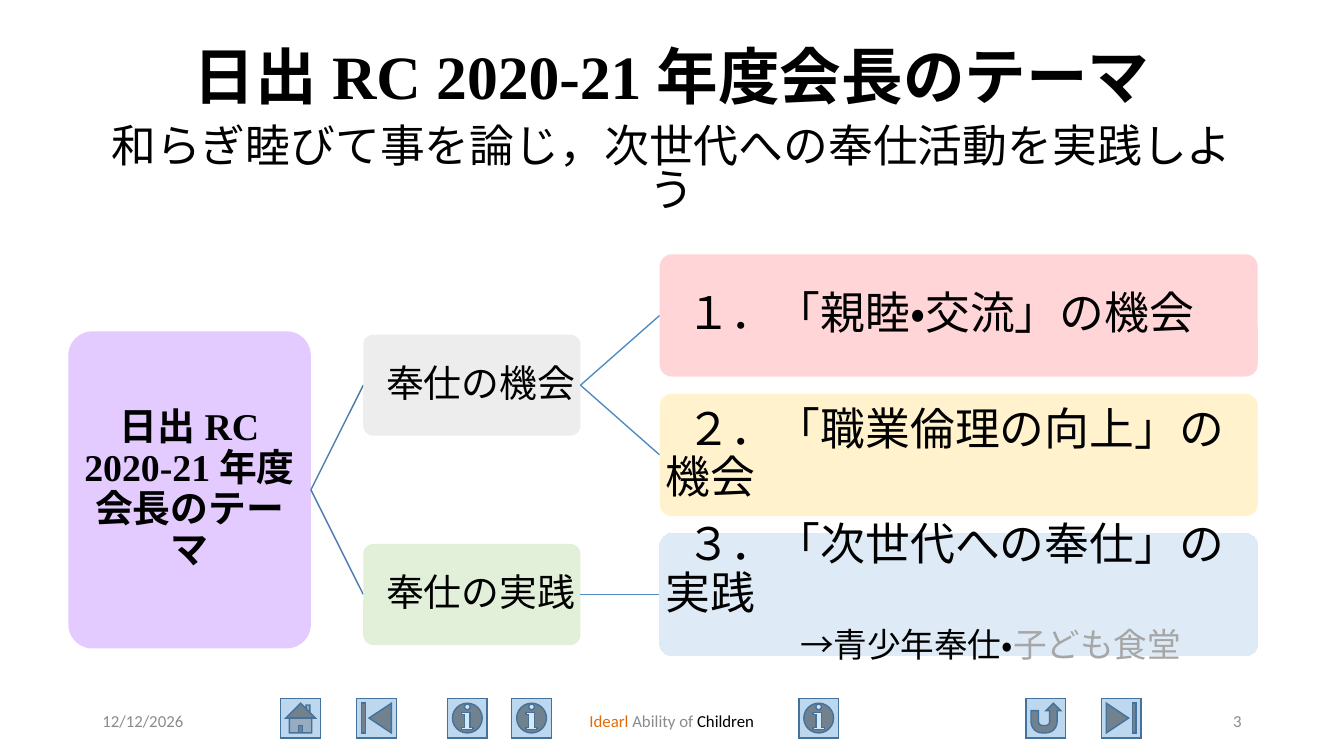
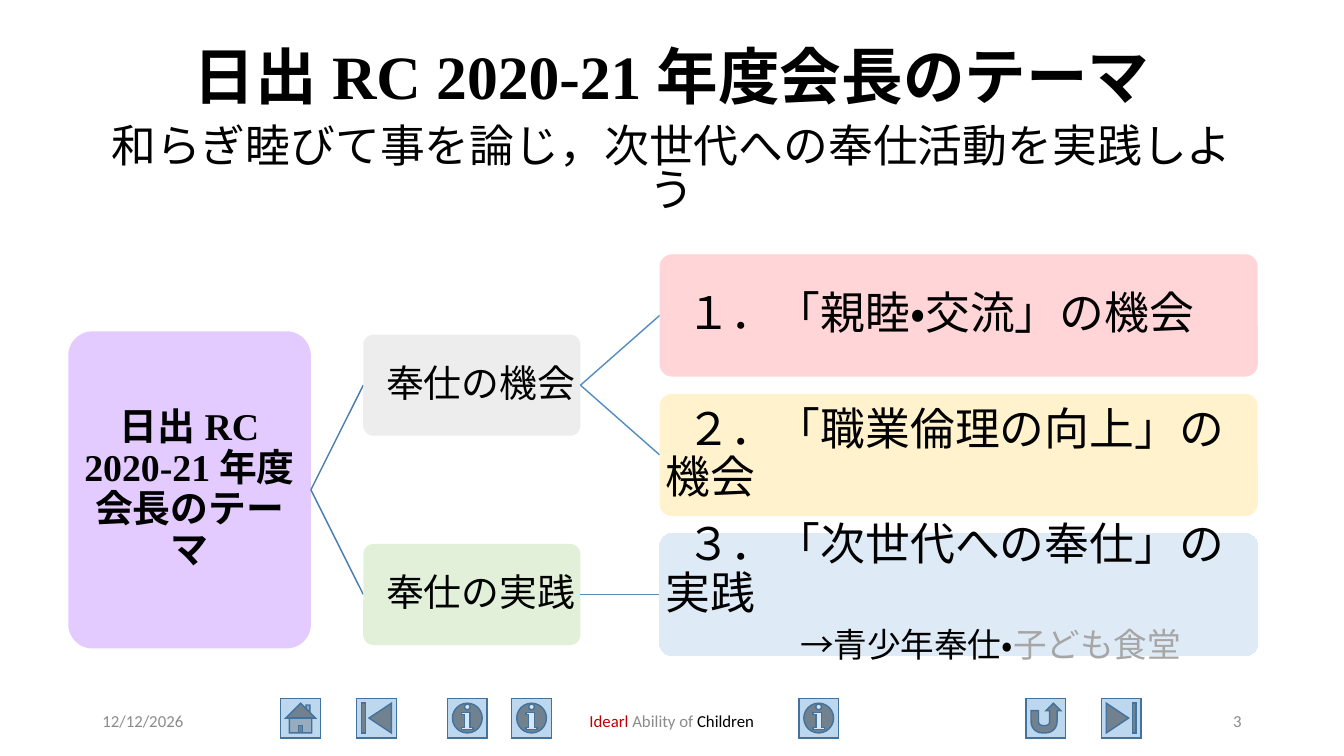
Idearl colour: orange -> red
